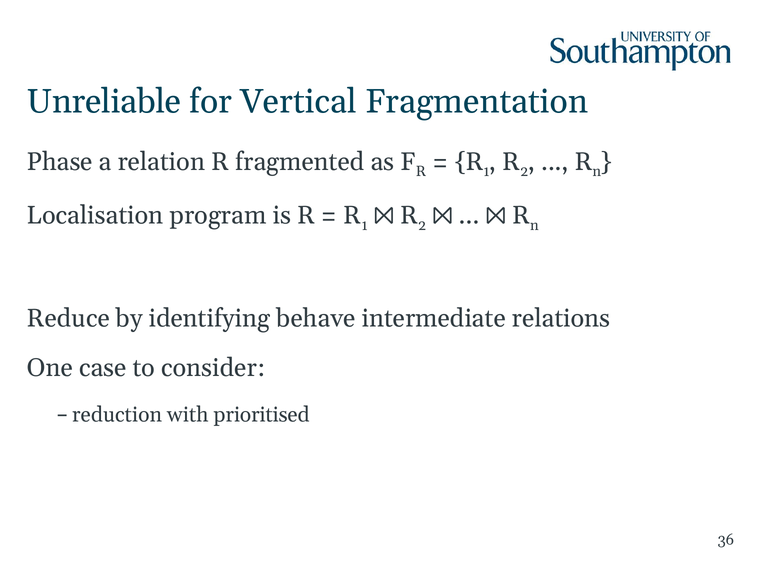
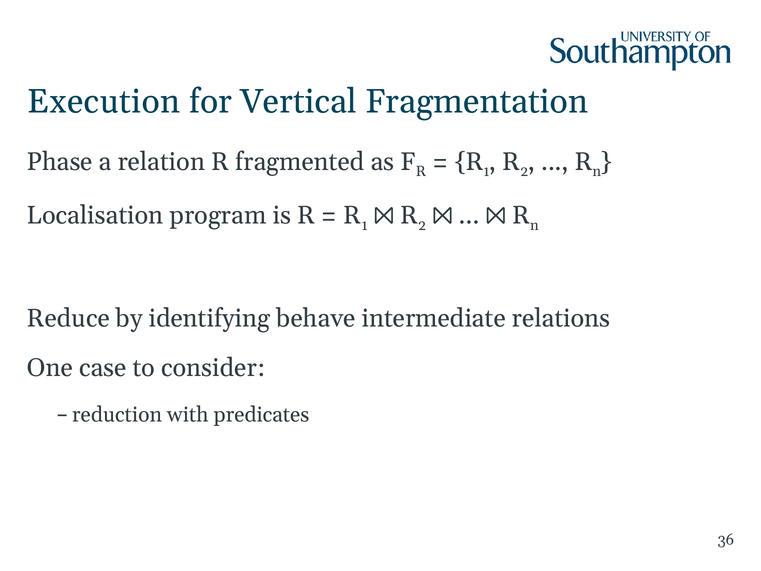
Unreliable: Unreliable -> Execution
prioritised: prioritised -> predicates
